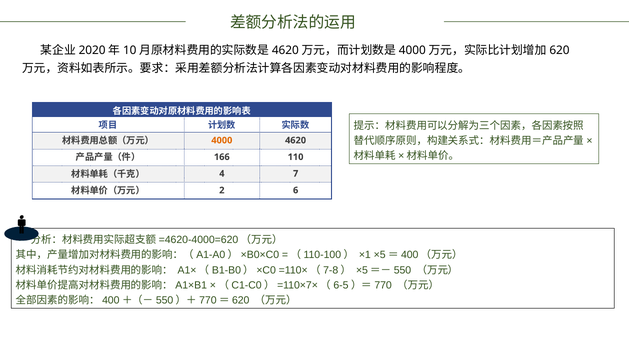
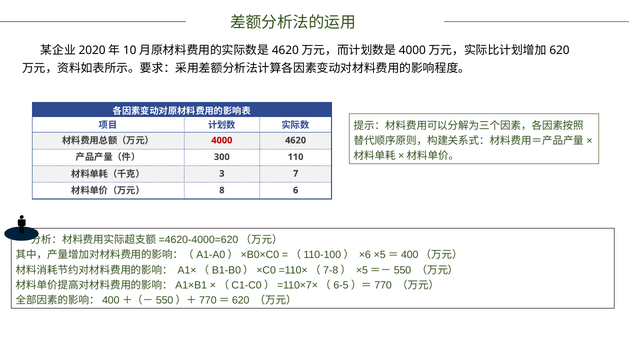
4000 colour: orange -> red
166: 166 -> 300
4: 4 -> 3
2: 2 -> 8
×1: ×1 -> ×6
